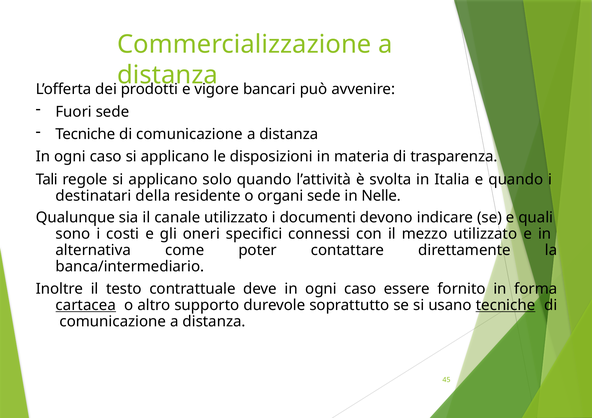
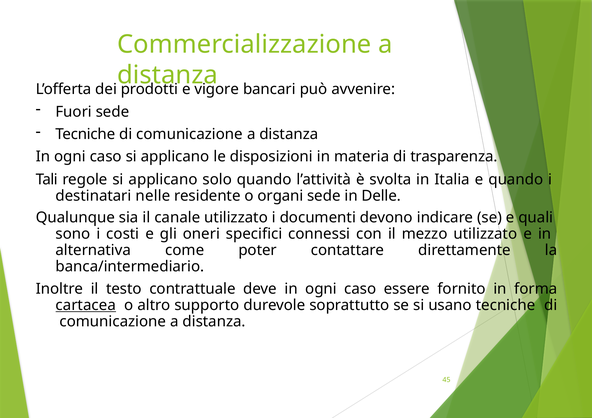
della: della -> nelle
Nelle: Nelle -> Delle
tecniche at (506, 305) underline: present -> none
